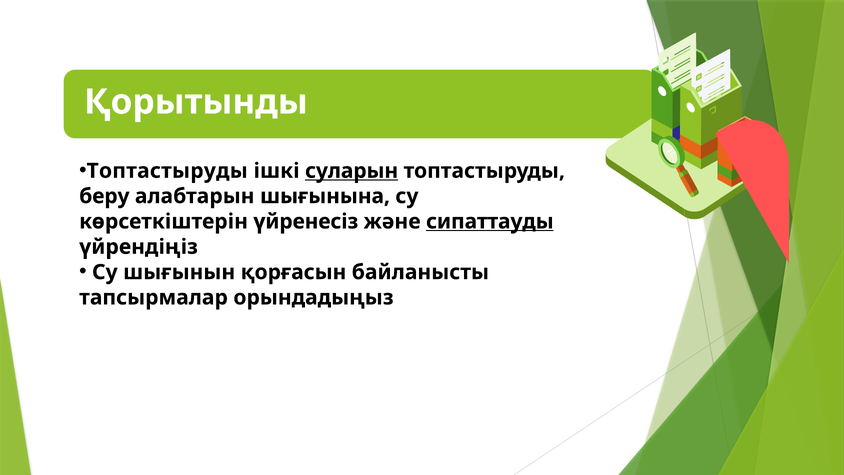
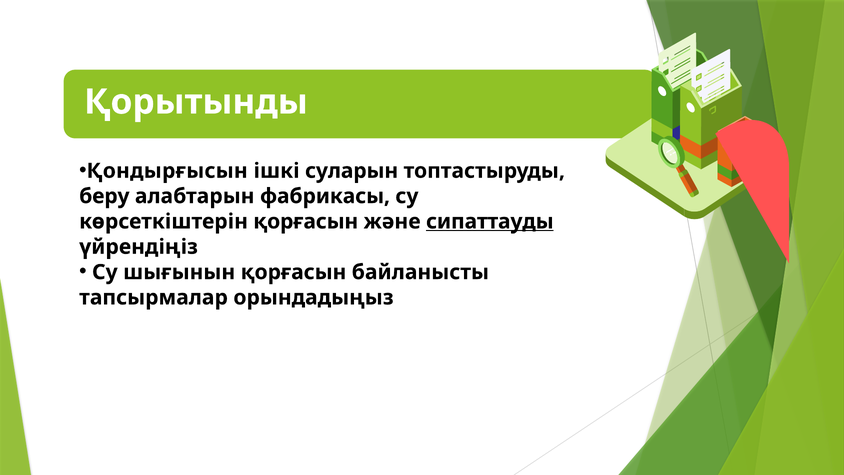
Топтастыруды at (167, 171): Топтастыруды -> Қондырғысын
суларын underline: present -> none
шығынына: шығынына -> фабрикасы
көрсеткіштерін үйренесіз: үйренесіз -> қорғасын
